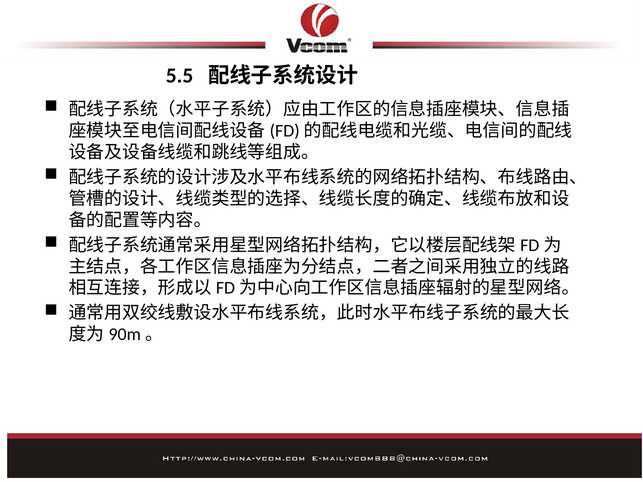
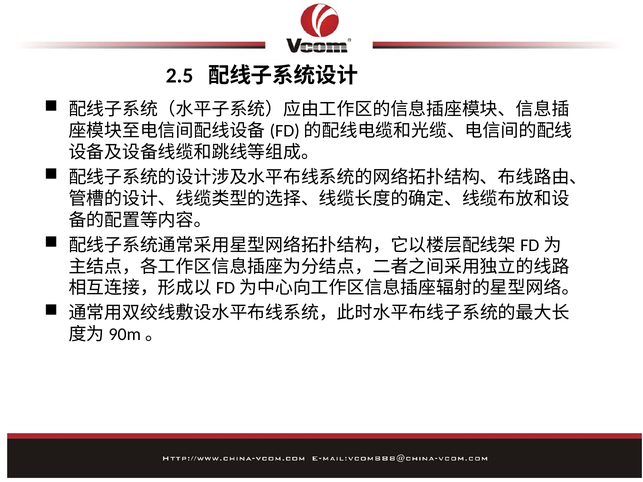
5.5: 5.5 -> 2.5
